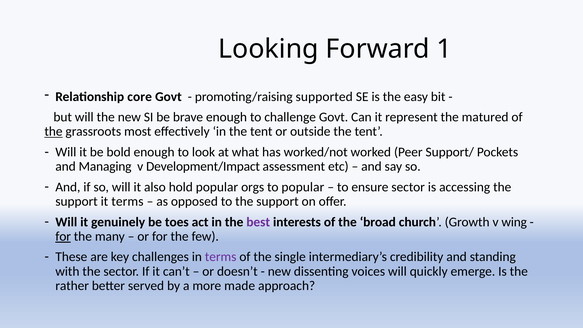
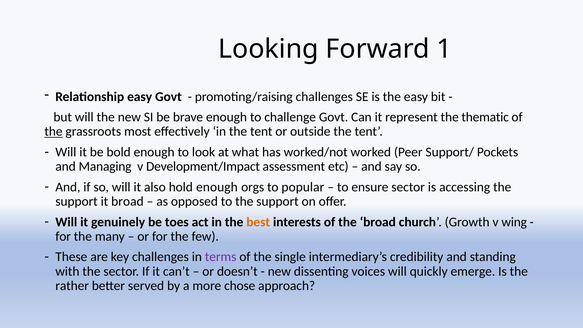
Relationship core: core -> easy
promoting/raising supported: supported -> challenges
matured: matured -> thematic
hold popular: popular -> enough
it terms: terms -> broad
best colour: purple -> orange
for at (63, 236) underline: present -> none
made: made -> chose
